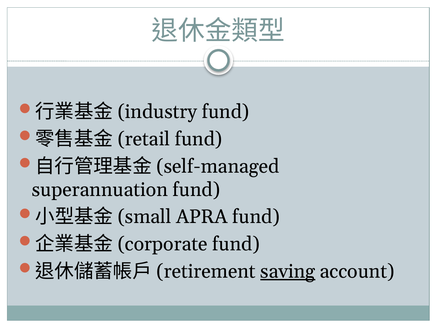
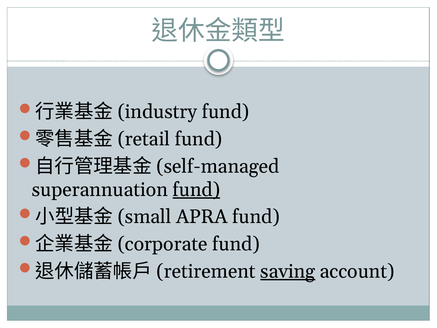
fund at (196, 190) underline: none -> present
